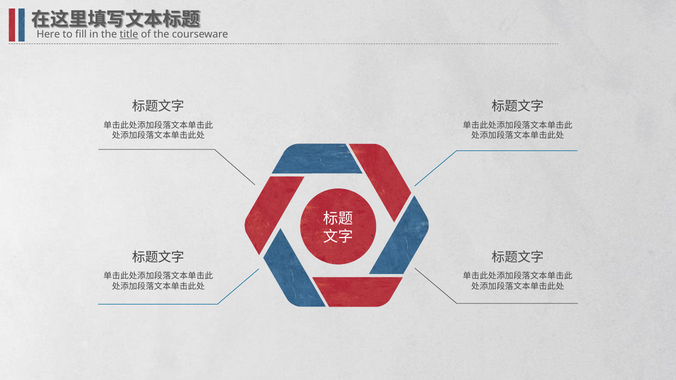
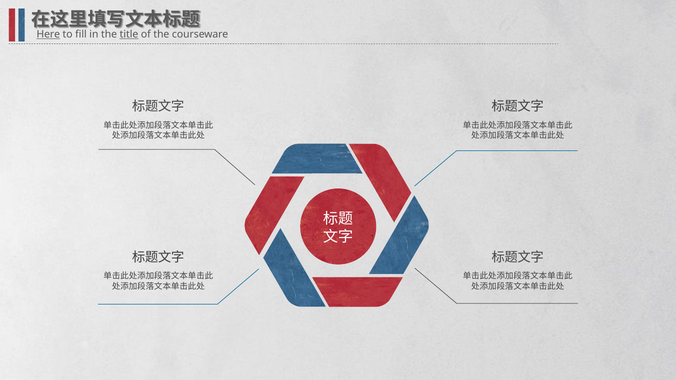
Here underline: none -> present
